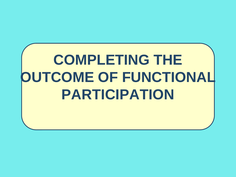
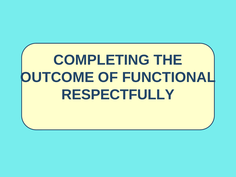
PARTICIPATION: PARTICIPATION -> RESPECTFULLY
